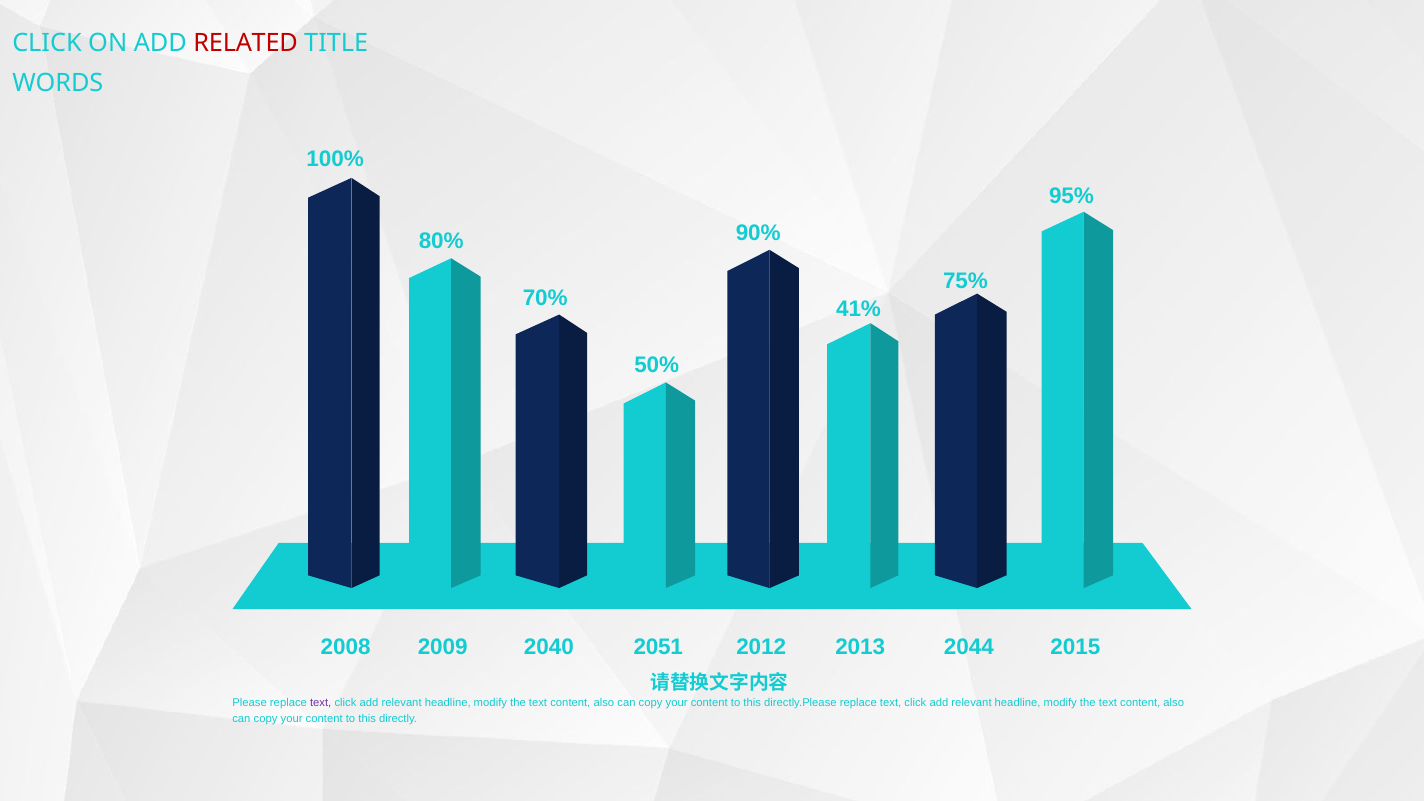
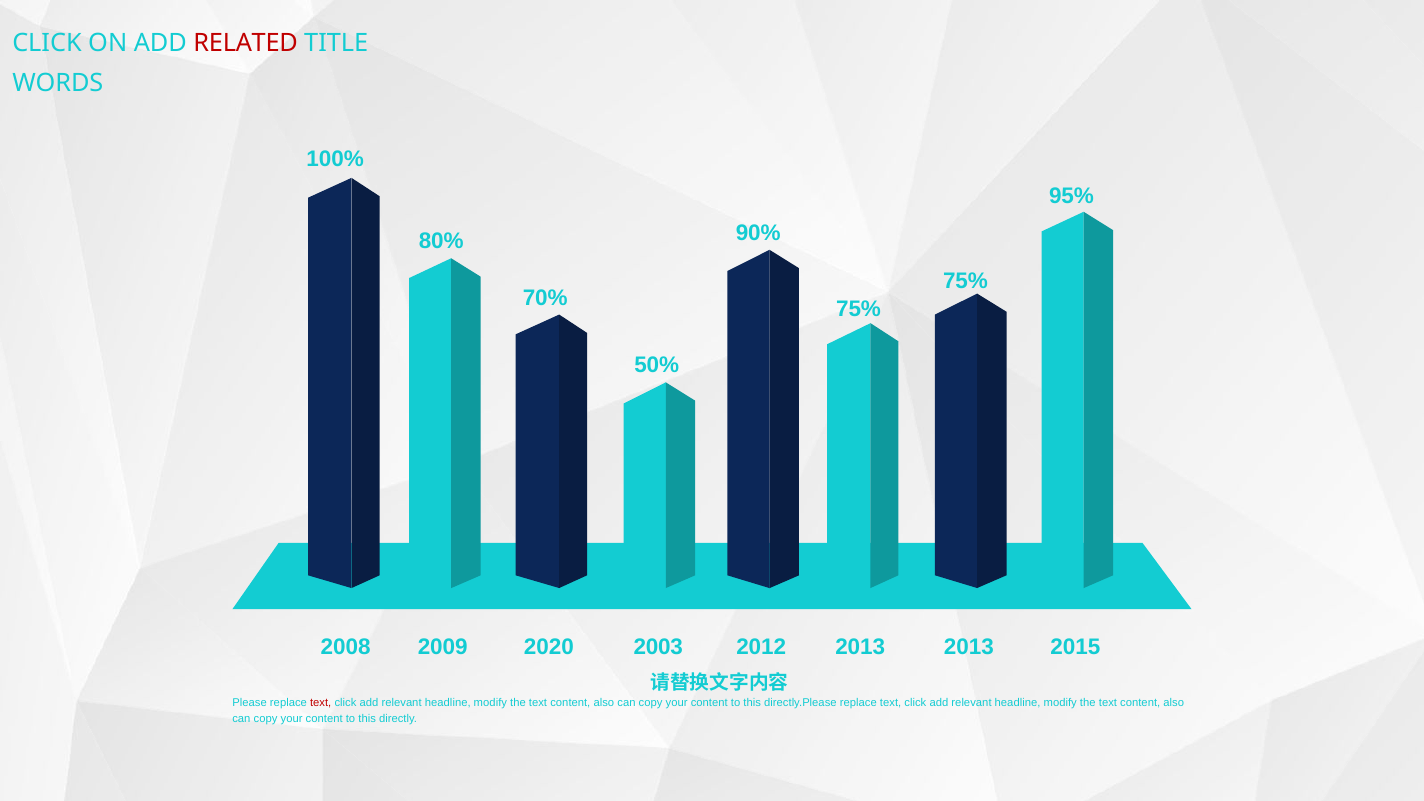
41% at (859, 309): 41% -> 75%
2040: 2040 -> 2020
2051: 2051 -> 2003
2044 at (969, 647): 2044 -> 2013
text at (321, 703) colour: purple -> red
